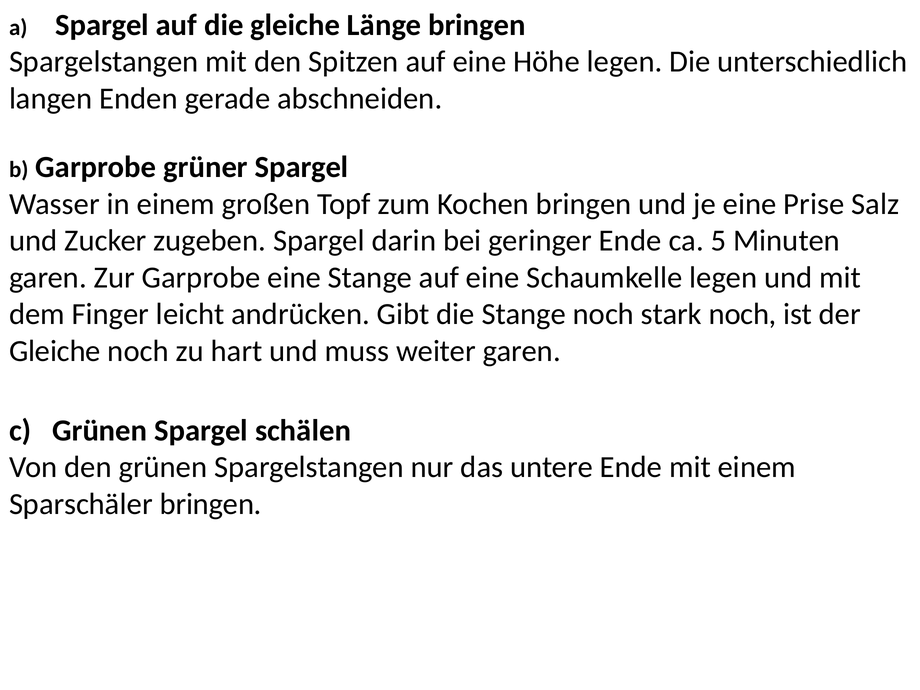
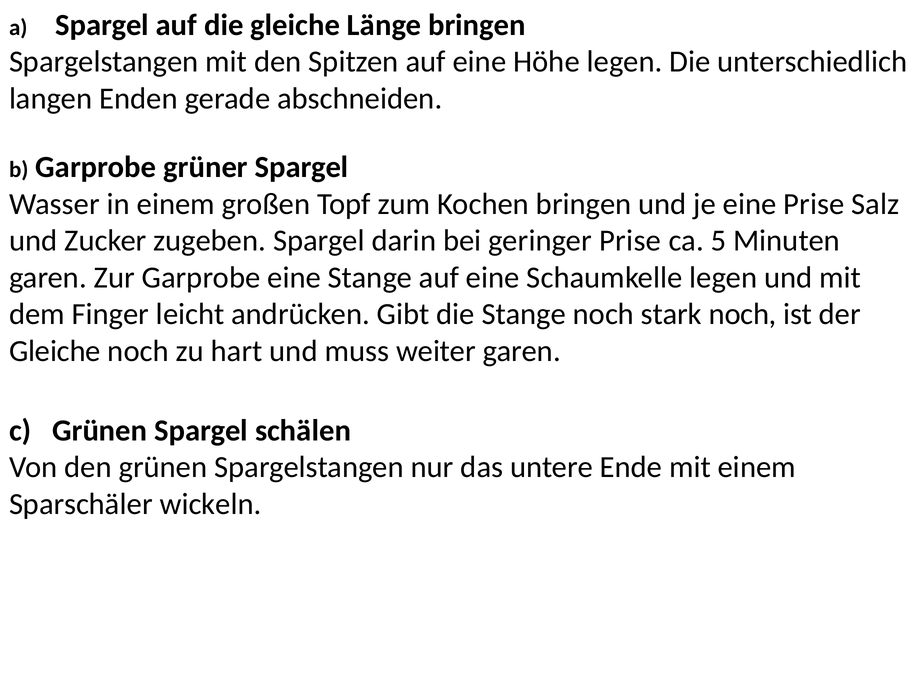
geringer Ende: Ende -> Prise
Sparschäler bringen: bringen -> wickeln
